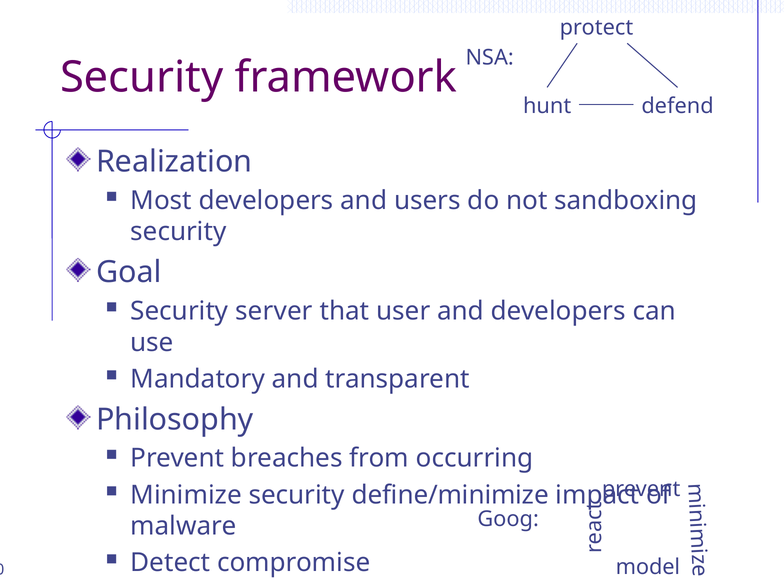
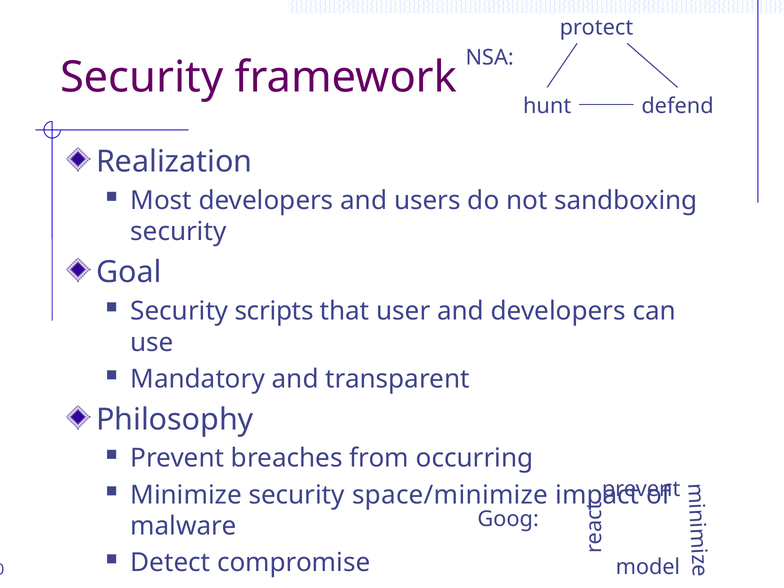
server: server -> scripts
define/minimize: define/minimize -> space/minimize
